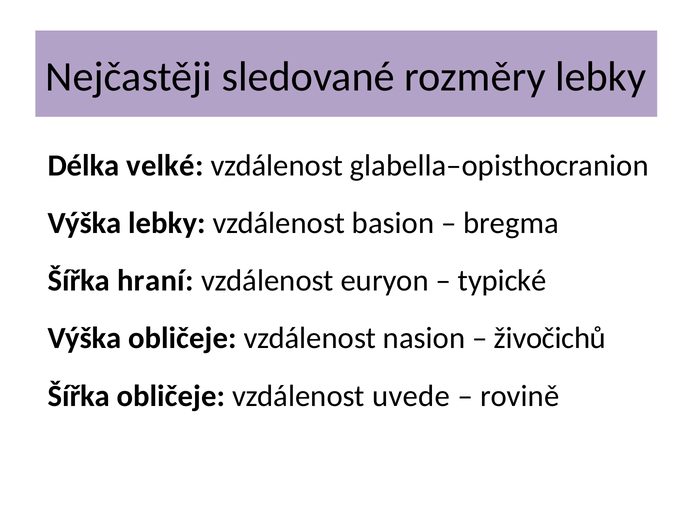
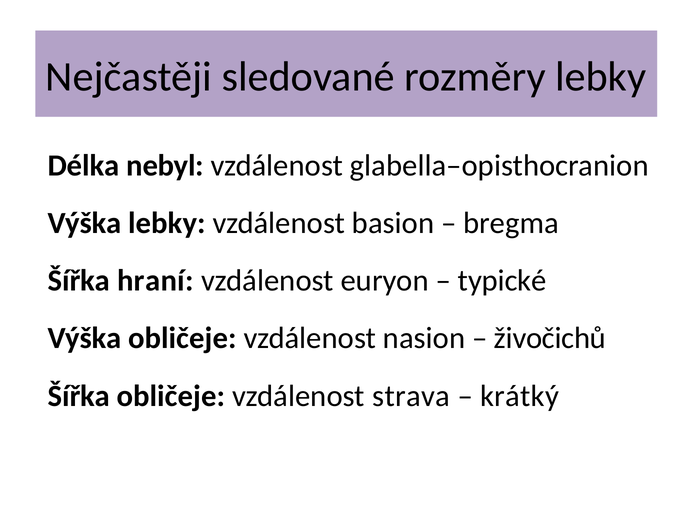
velké: velké -> nebyl
uvede: uvede -> strava
rovině: rovině -> krátký
